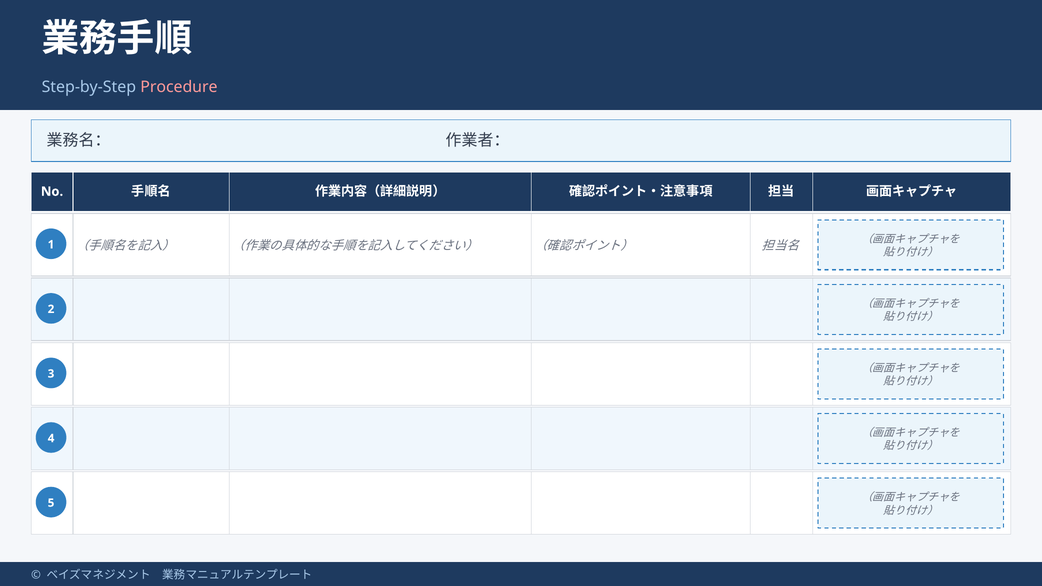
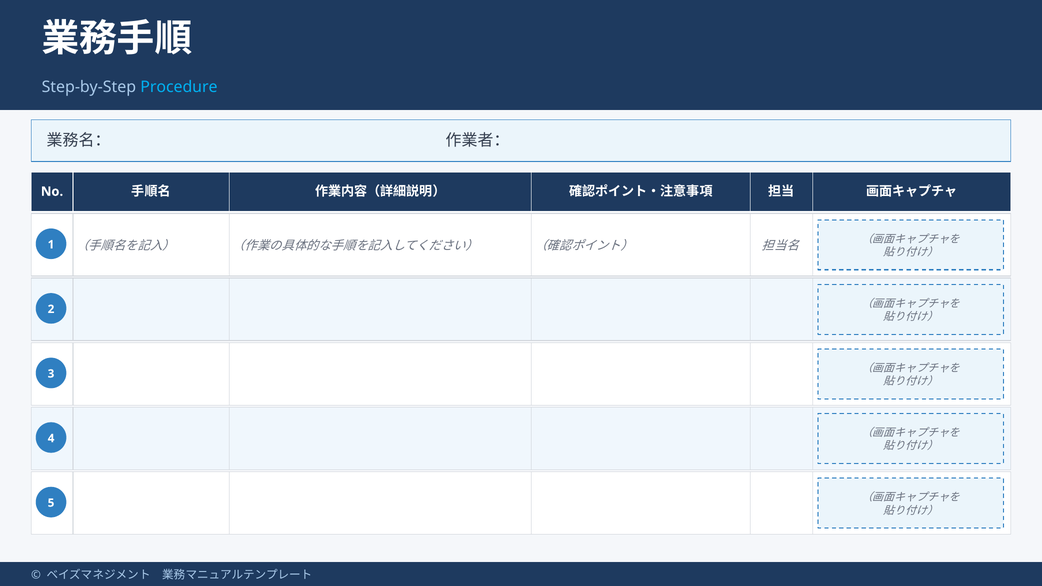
Procedure colour: pink -> light blue
